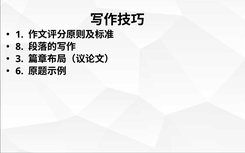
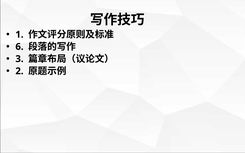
8: 8 -> 6
6: 6 -> 2
